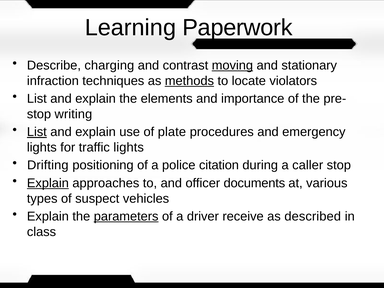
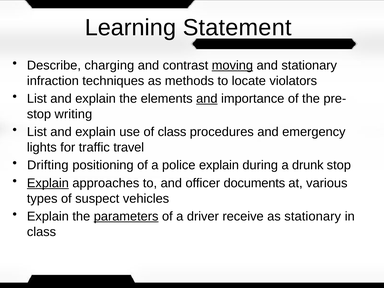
Paperwork: Paperwork -> Statement
methods underline: present -> none
and at (207, 99) underline: none -> present
List at (37, 132) underline: present -> none
of plate: plate -> class
traffic lights: lights -> travel
police citation: citation -> explain
caller: caller -> drunk
as described: described -> stationary
